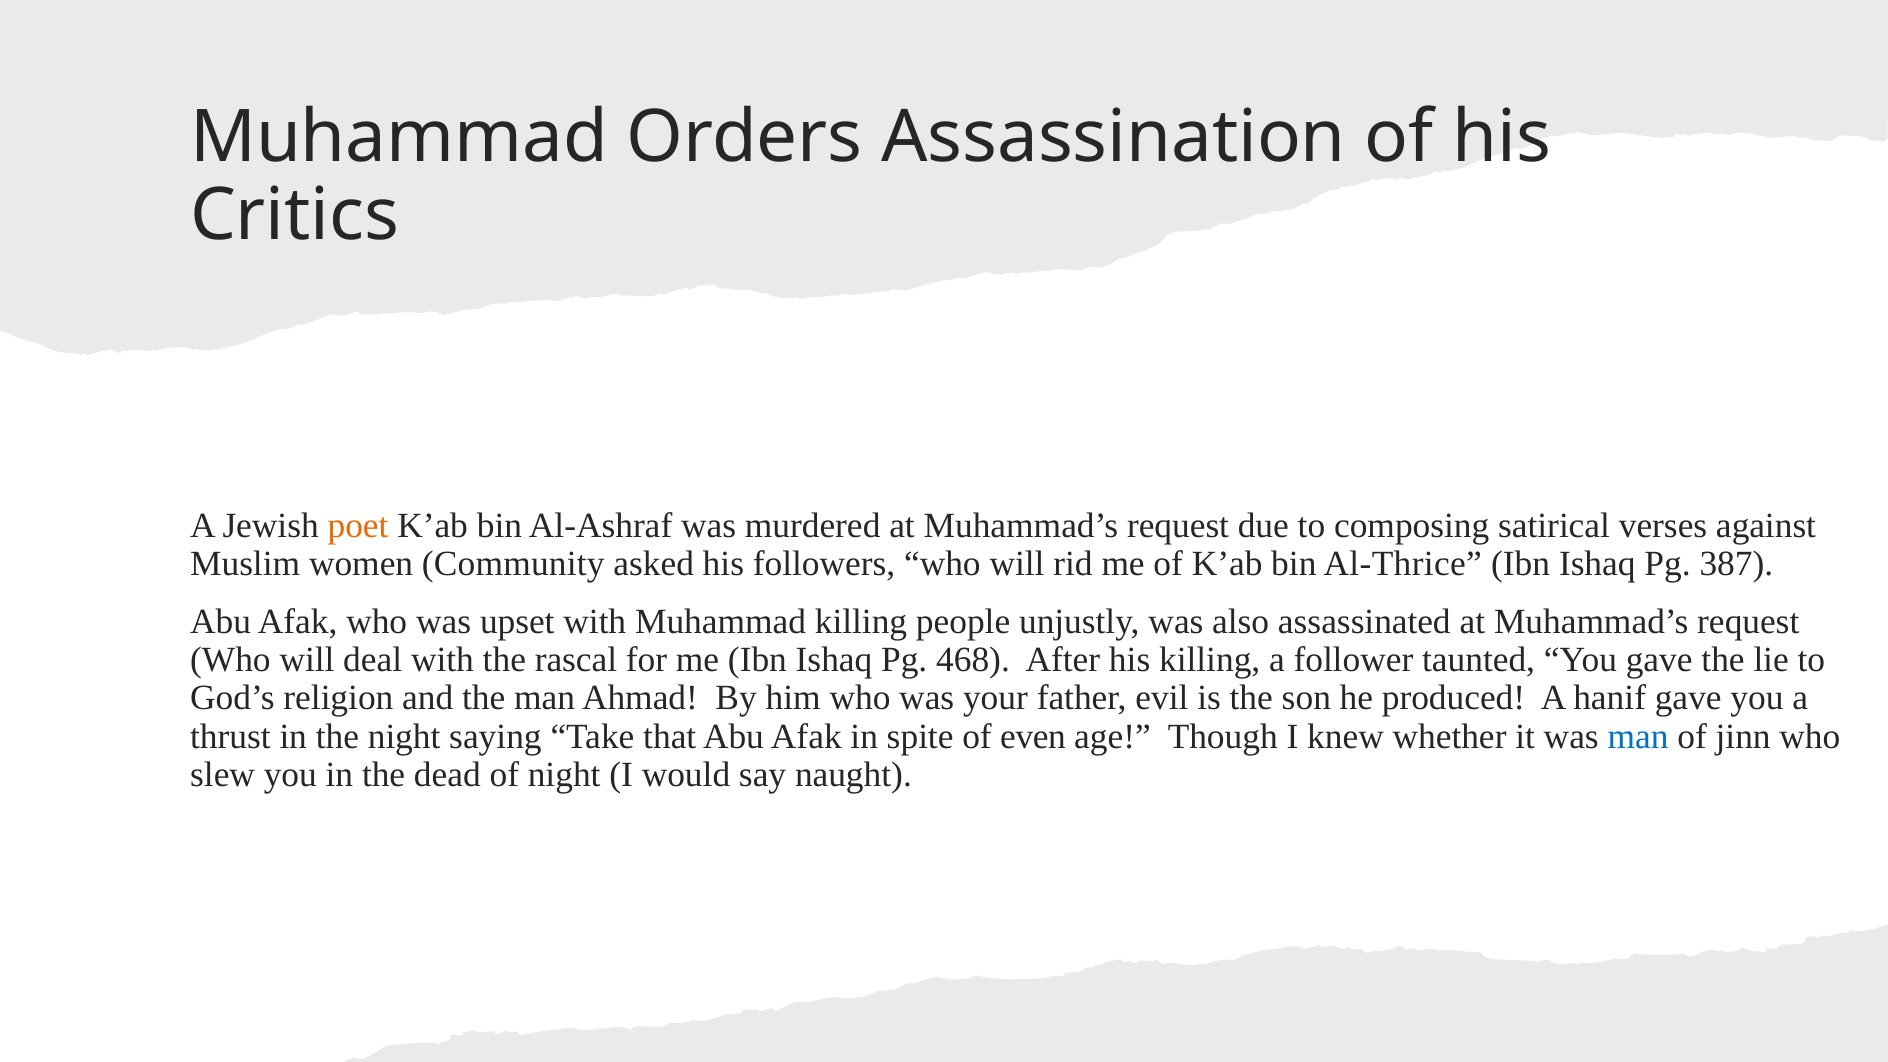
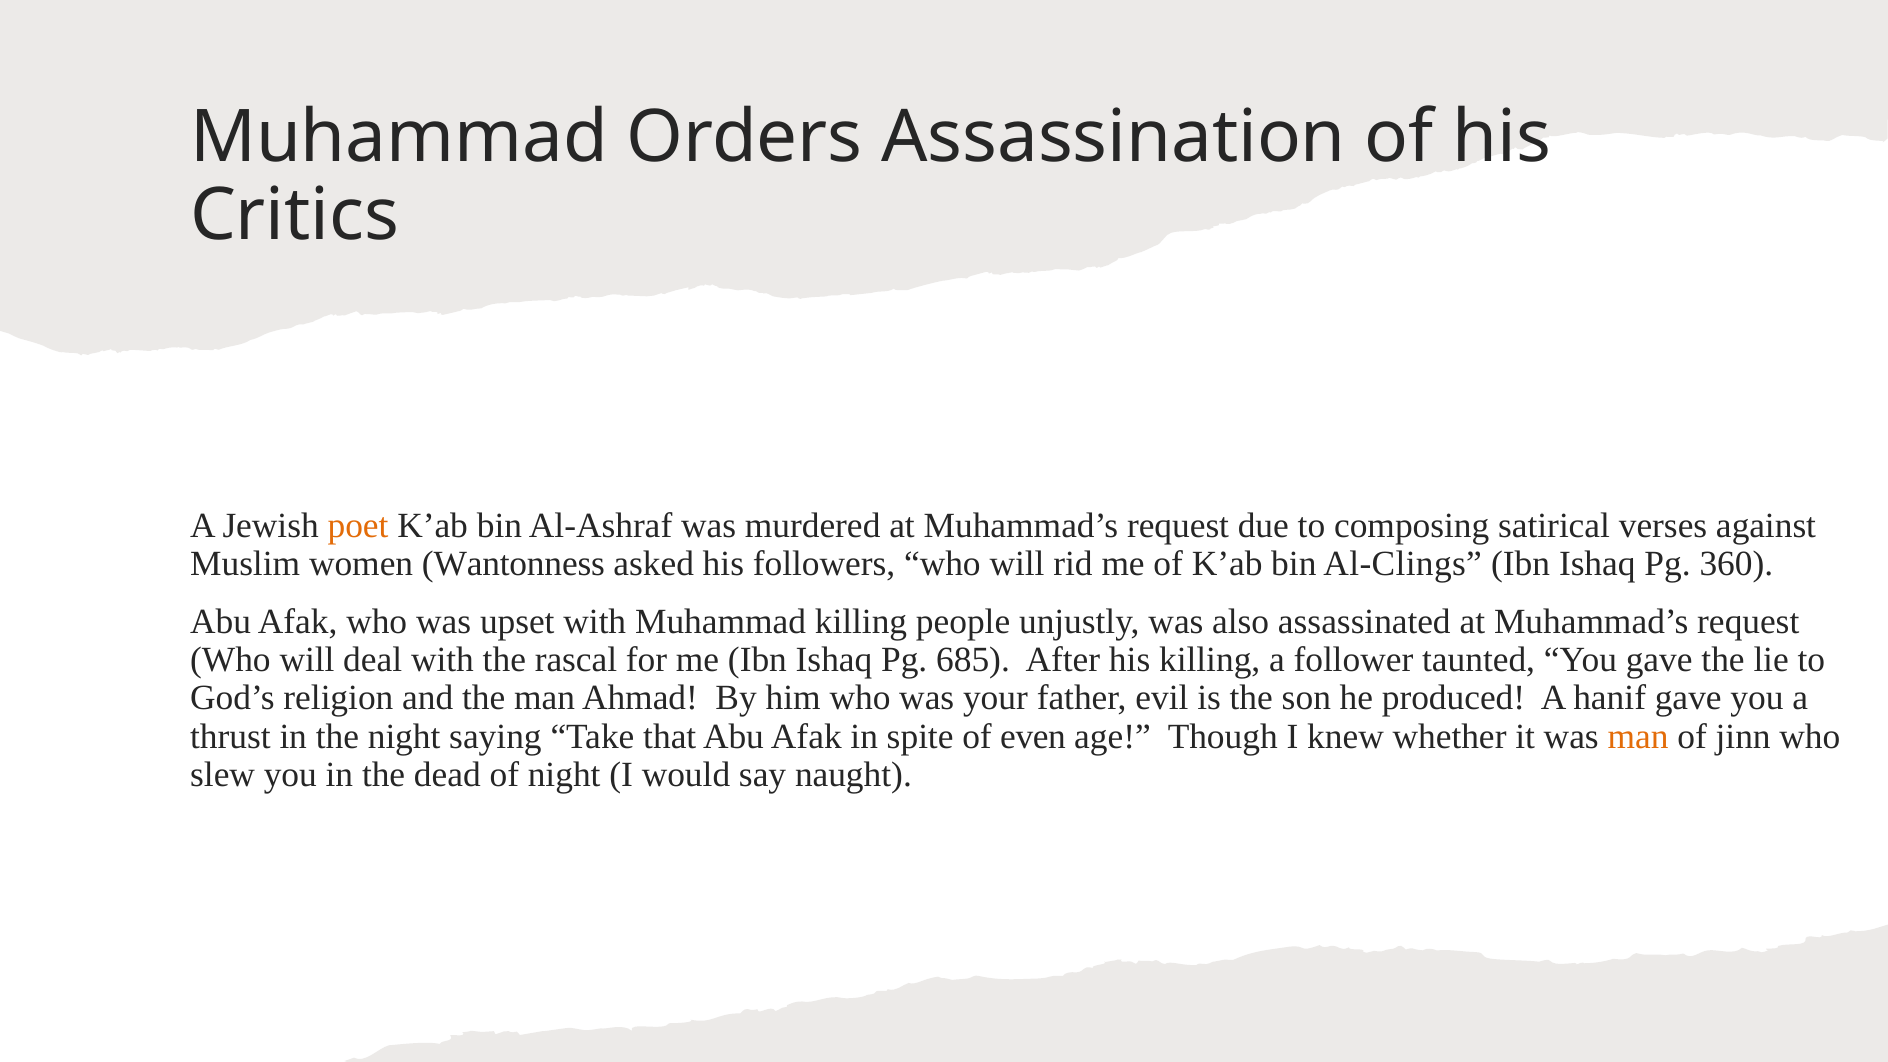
Community: Community -> Wantonness
Al-Thrice: Al-Thrice -> Al-Clings
387: 387 -> 360
468: 468 -> 685
man at (1638, 736) colour: blue -> orange
